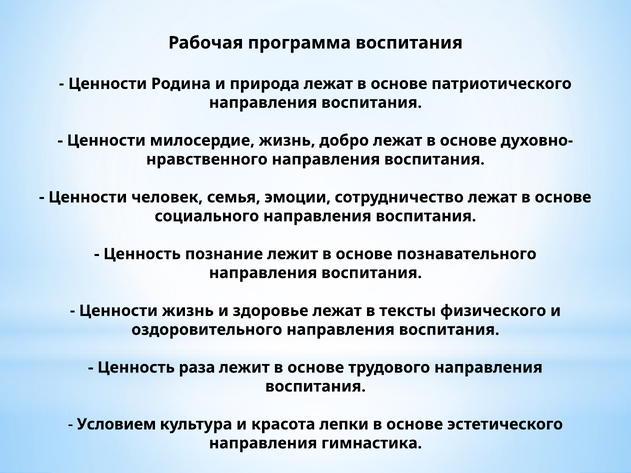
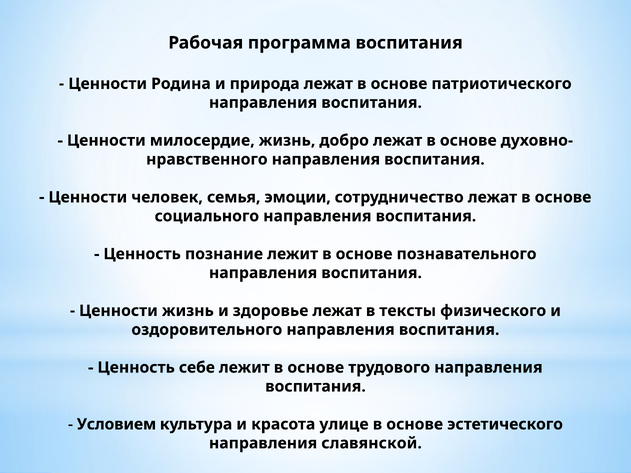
раза: раза -> себе
лепки: лепки -> улице
гимнастика: гимнастика -> славянской
